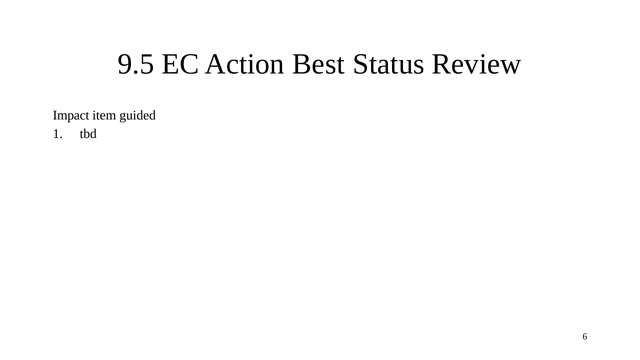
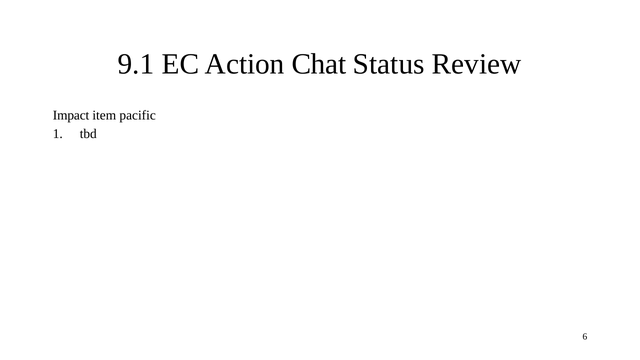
9.5: 9.5 -> 9.1
Best: Best -> Chat
guided: guided -> pacific
